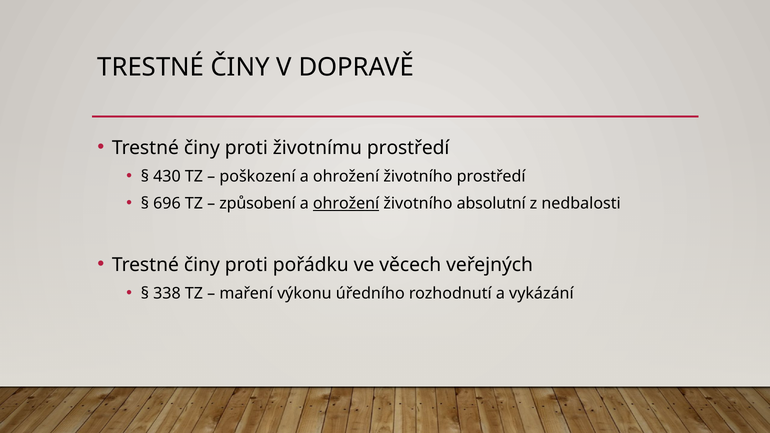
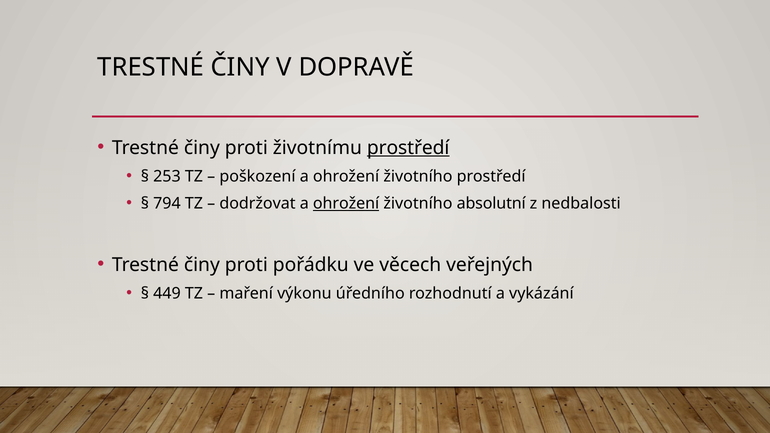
prostředí at (408, 148) underline: none -> present
430: 430 -> 253
696: 696 -> 794
způsobení: způsobení -> dodržovat
338: 338 -> 449
